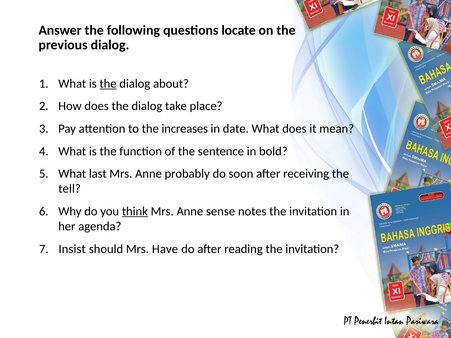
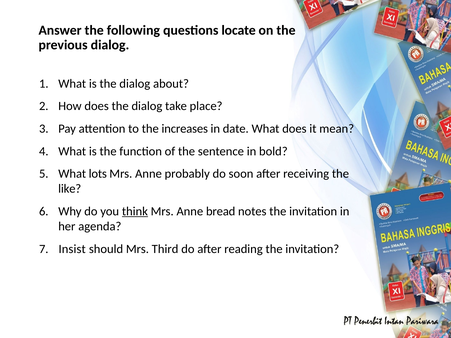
the at (108, 84) underline: present -> none
last: last -> lots
tell: tell -> like
sense: sense -> bread
Have: Have -> Third
